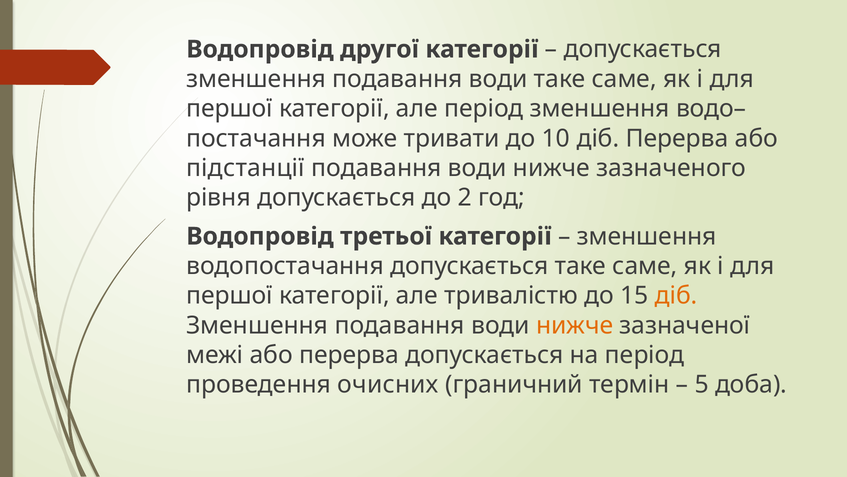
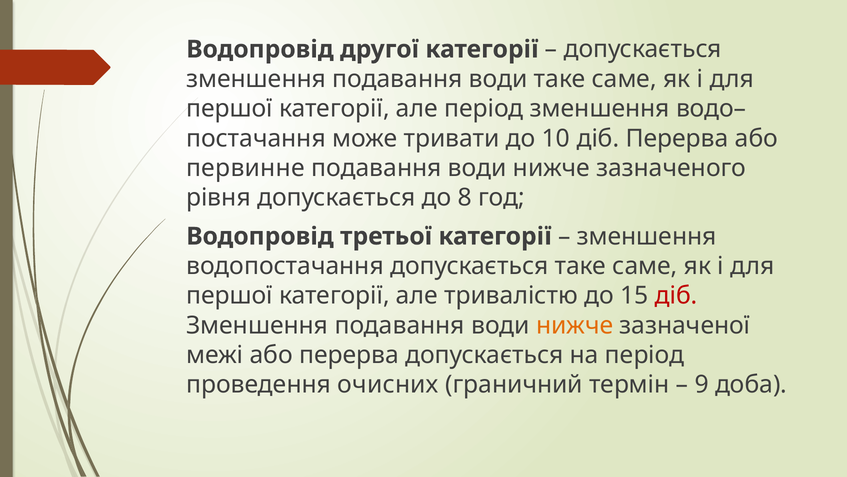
підстанції: підстанції -> первинне
2: 2 -> 8
діб at (676, 295) colour: orange -> red
5: 5 -> 9
